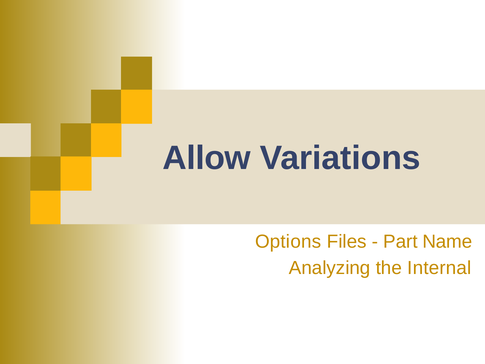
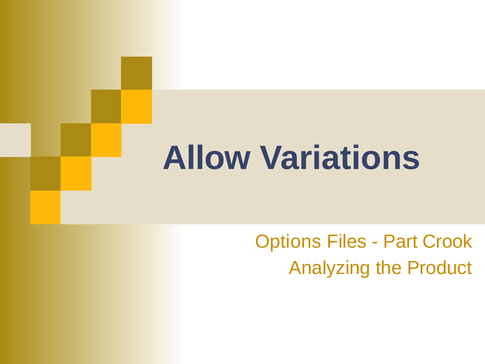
Name: Name -> Crook
Internal: Internal -> Product
